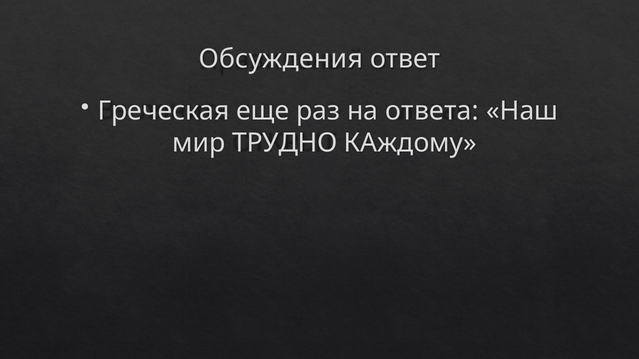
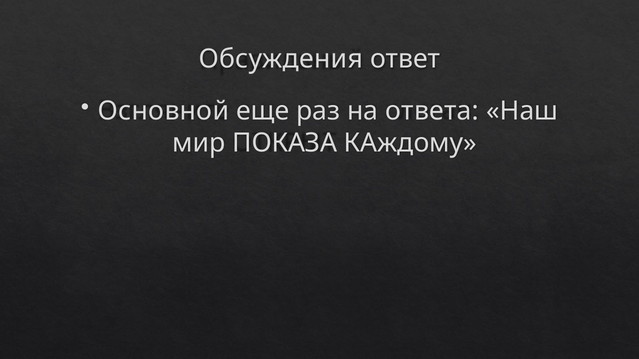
Греческая: Греческая -> Основной
ТРУДНО: ТРУДНО -> ПОКАЗА
